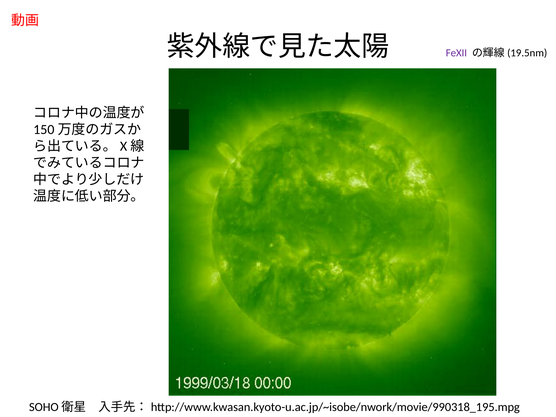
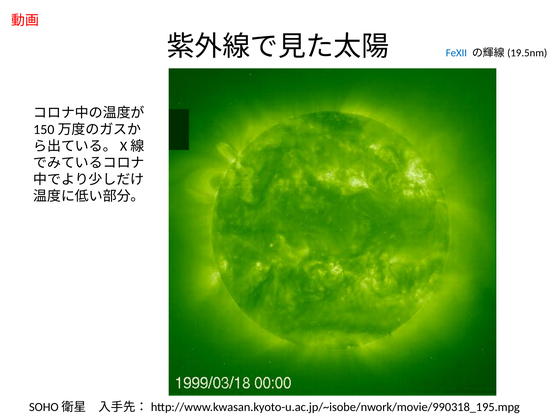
FeXII colour: purple -> blue
